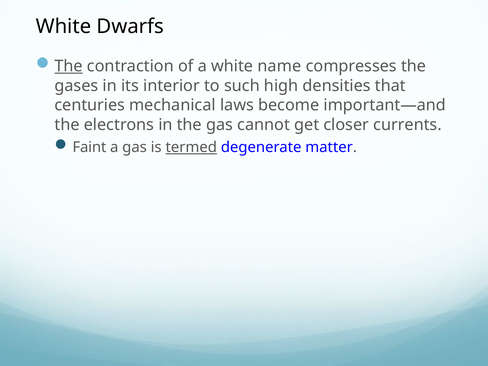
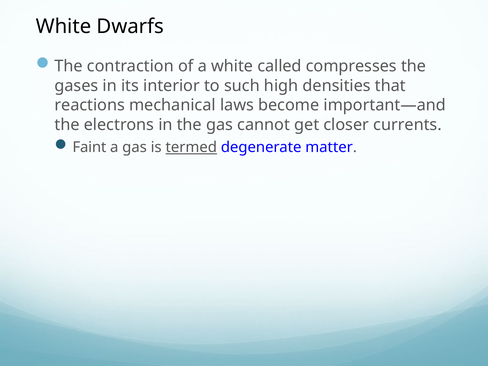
The at (69, 66) underline: present -> none
name: name -> called
centuries: centuries -> reactions
